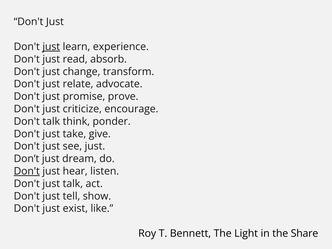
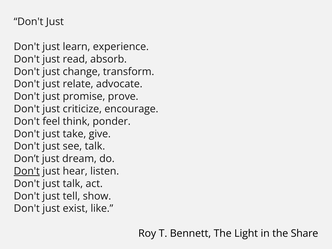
just at (51, 47) underline: present -> none
Don't talk: talk -> feel
see just: just -> talk
